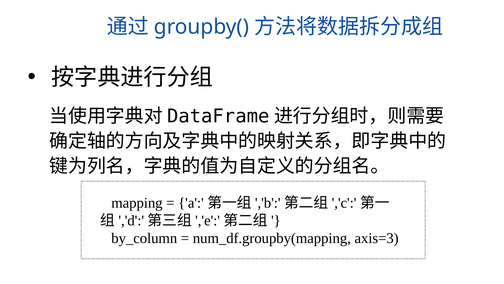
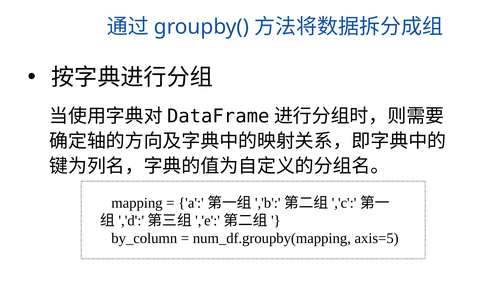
axis=3: axis=3 -> axis=5
